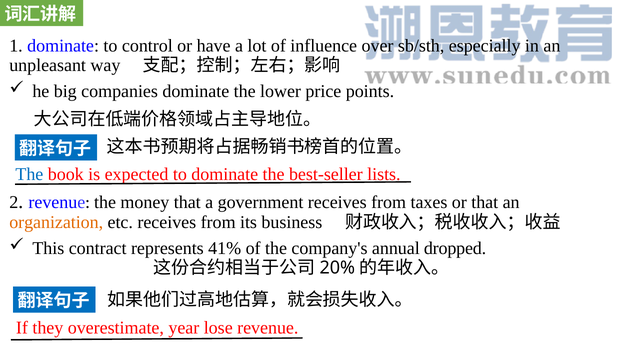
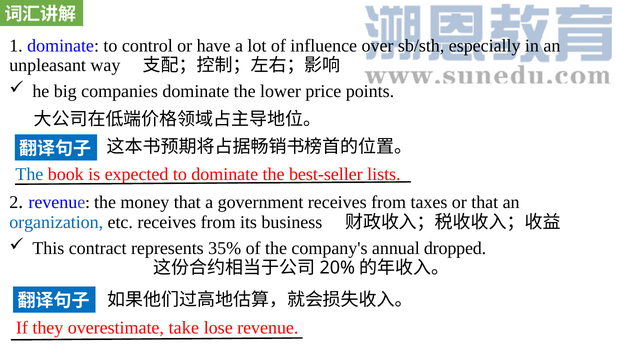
organization colour: orange -> blue
41%: 41% -> 35%
year: year -> take
